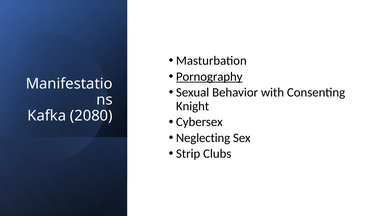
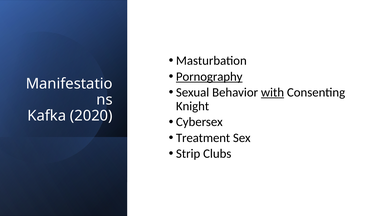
with underline: none -> present
2080: 2080 -> 2020
Neglecting: Neglecting -> Treatment
